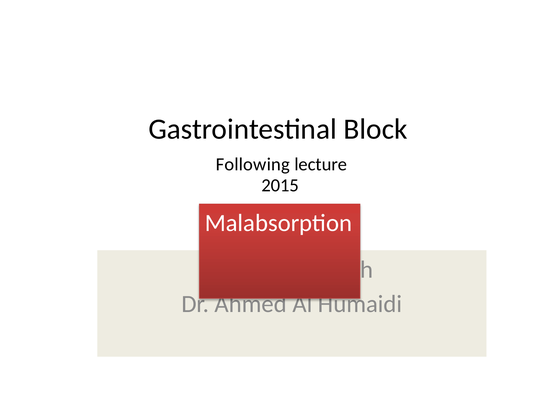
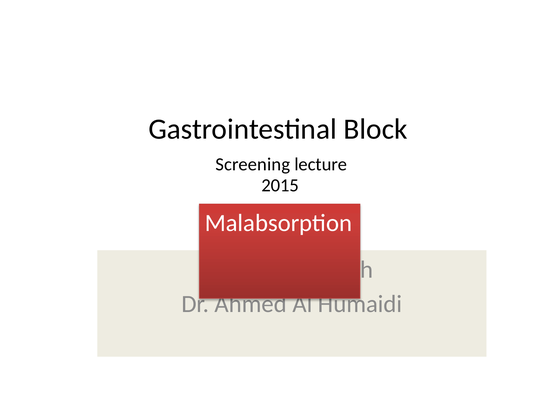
Following: Following -> Screening
